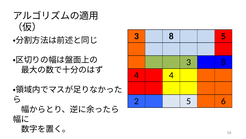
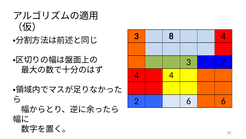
8 5: 5 -> 4
8 at (223, 62): 8 -> 7
2 5: 5 -> 6
